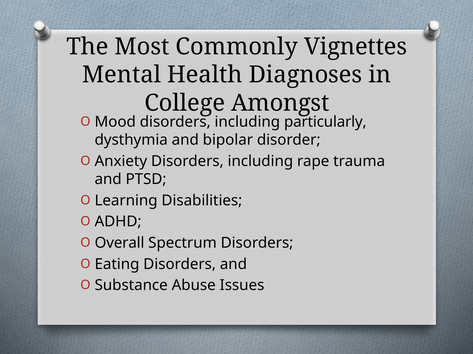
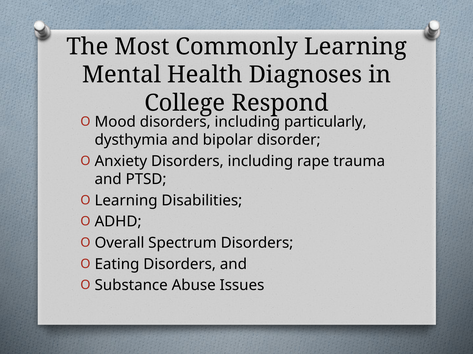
Commonly Vignettes: Vignettes -> Learning
Amongst: Amongst -> Respond
